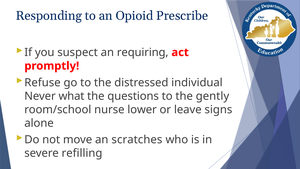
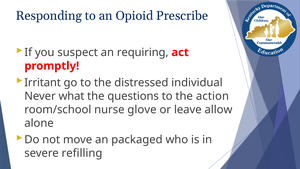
Refuse: Refuse -> Irritant
gently: gently -> action
lower: lower -> glove
signs: signs -> allow
scratches: scratches -> packaged
